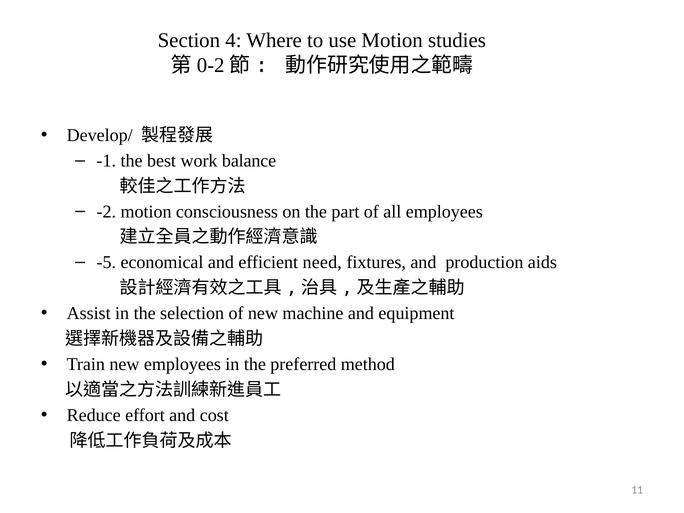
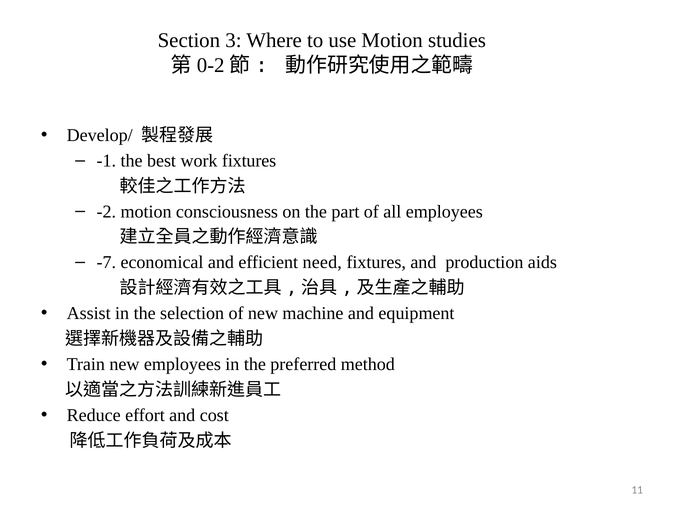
4: 4 -> 3
work balance: balance -> fixtures
-5: -5 -> -7
